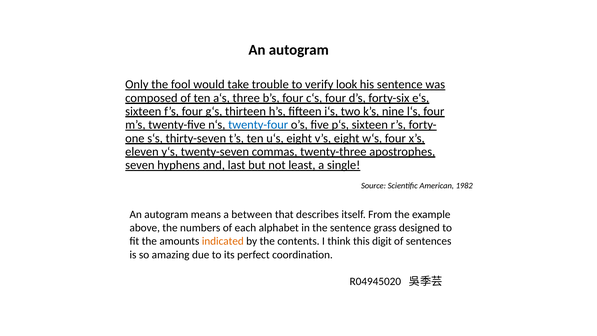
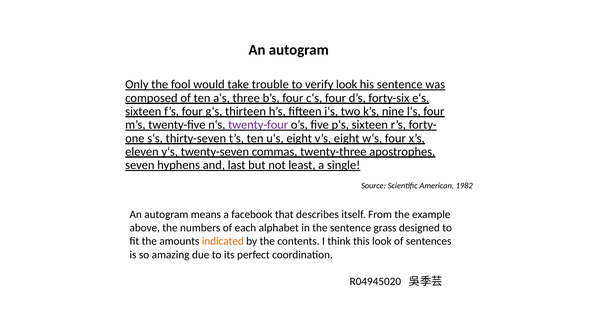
twenty-four colour: blue -> purple
between: between -> facebook
this digit: digit -> look
